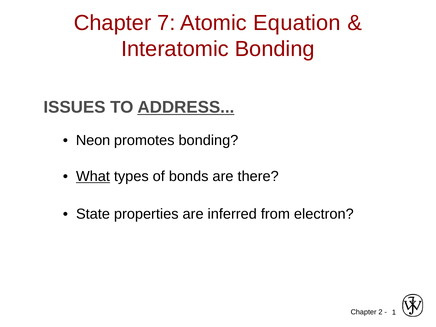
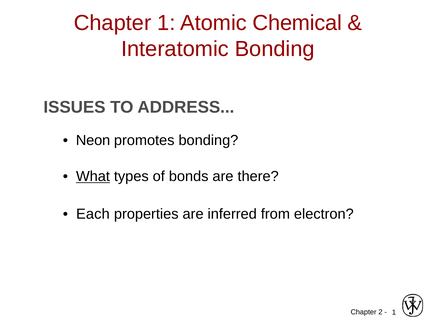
Chapter 7: 7 -> 1
Equation: Equation -> Chemical
ADDRESS underline: present -> none
State: State -> Each
